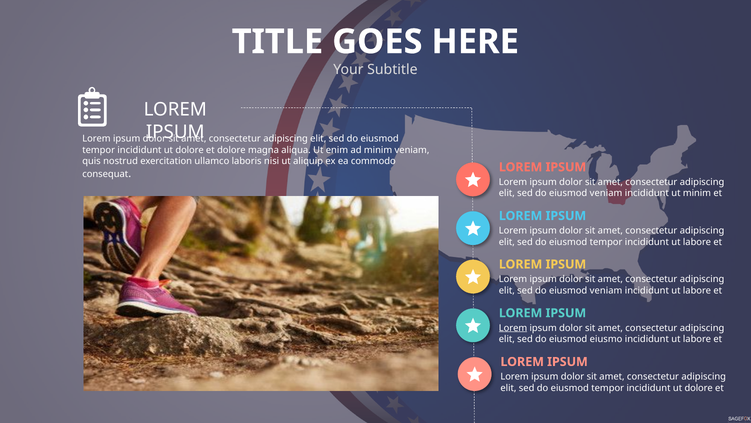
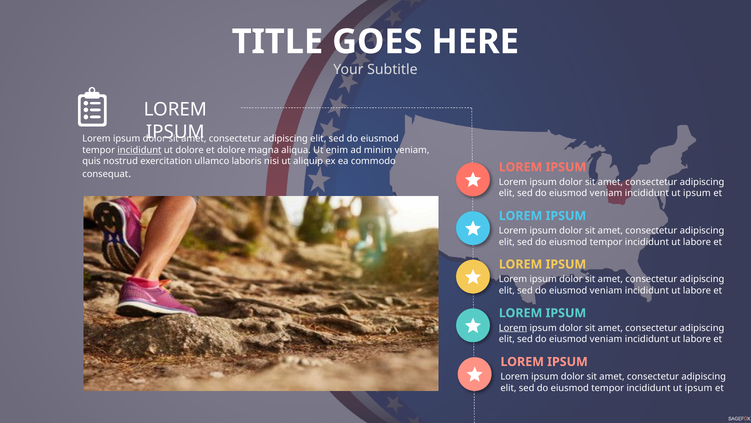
incididunt at (139, 150) underline: none -> present
minim at (697, 193): minim -> ipsum
eiusmo at (606, 339): eiusmo -> veniam
dolore at (699, 387): dolore -> ipsum
